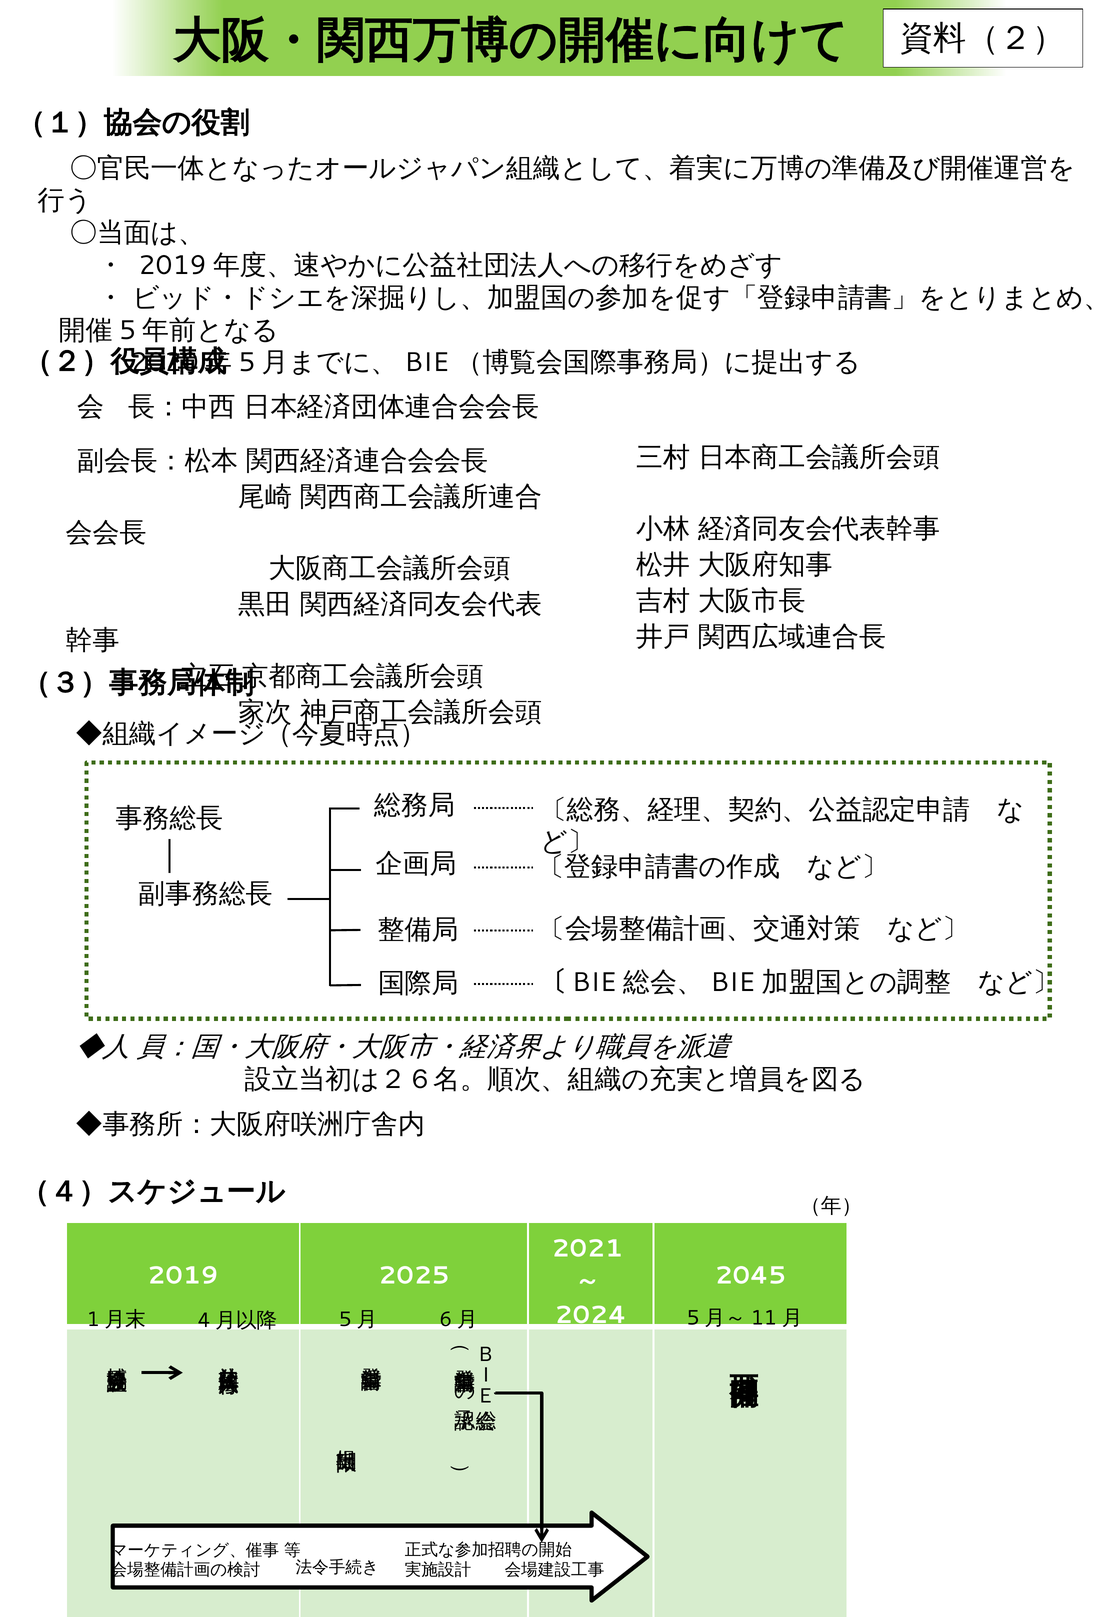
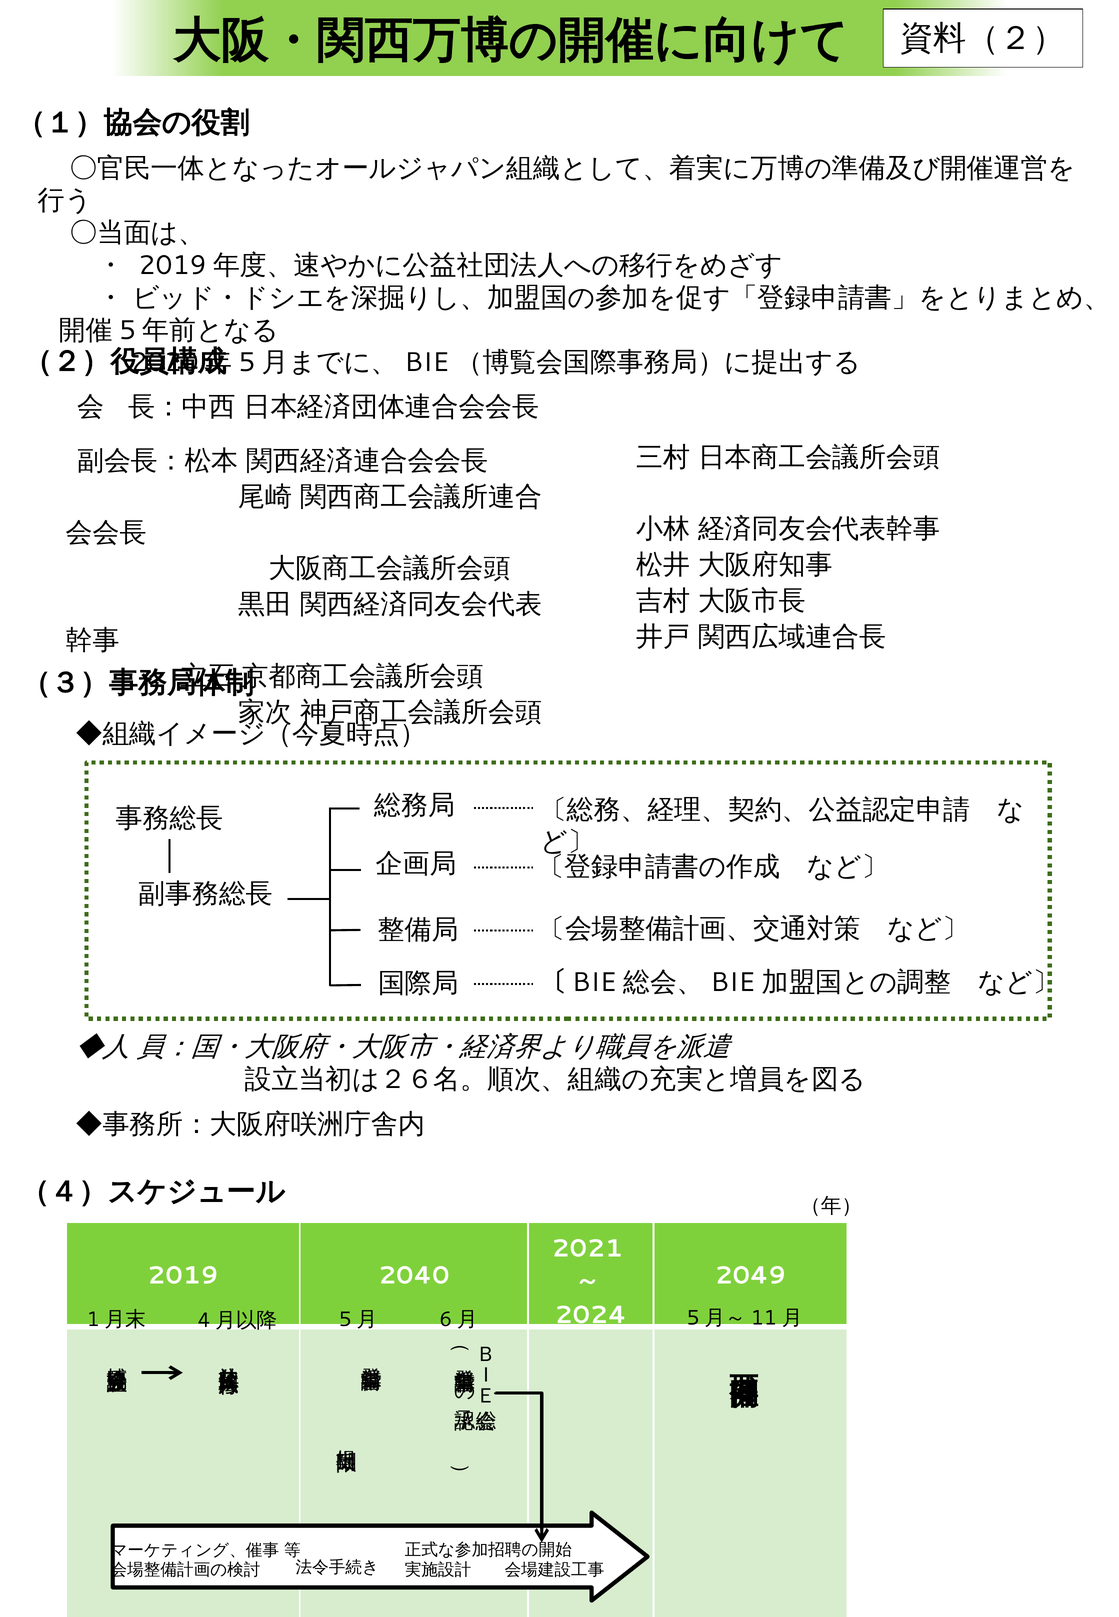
2025: 2025 -> 2040
2045: 2045 -> 2049
